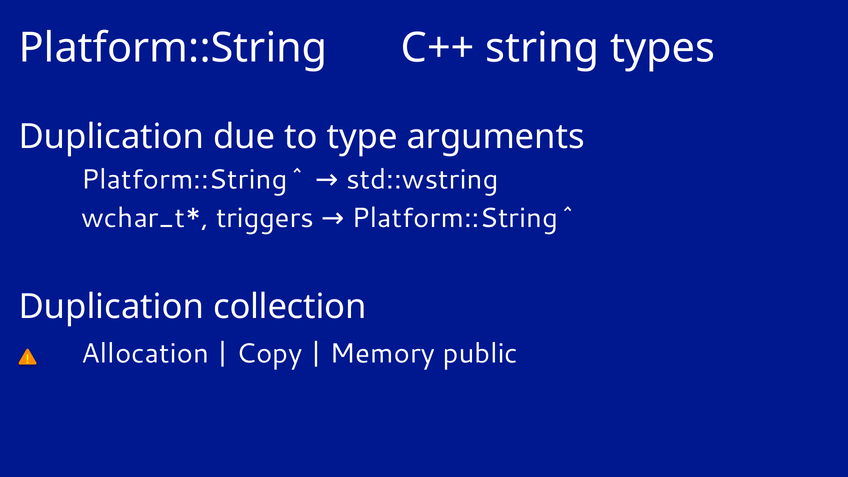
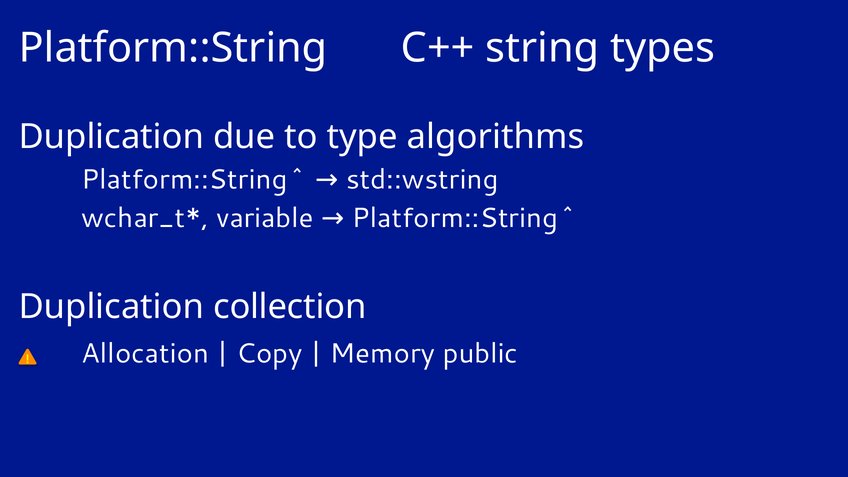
arguments: arguments -> algorithms
triggers: triggers -> variable
